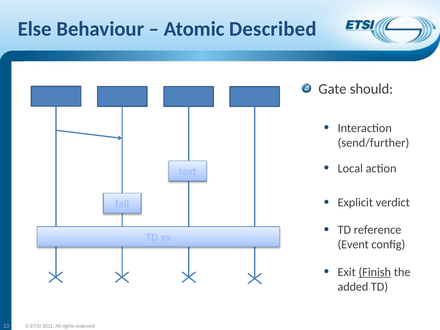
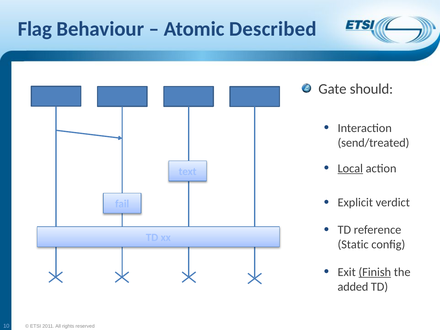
Else: Else -> Flag
send/further: send/further -> send/treated
Local underline: none -> present
Event: Event -> Static
